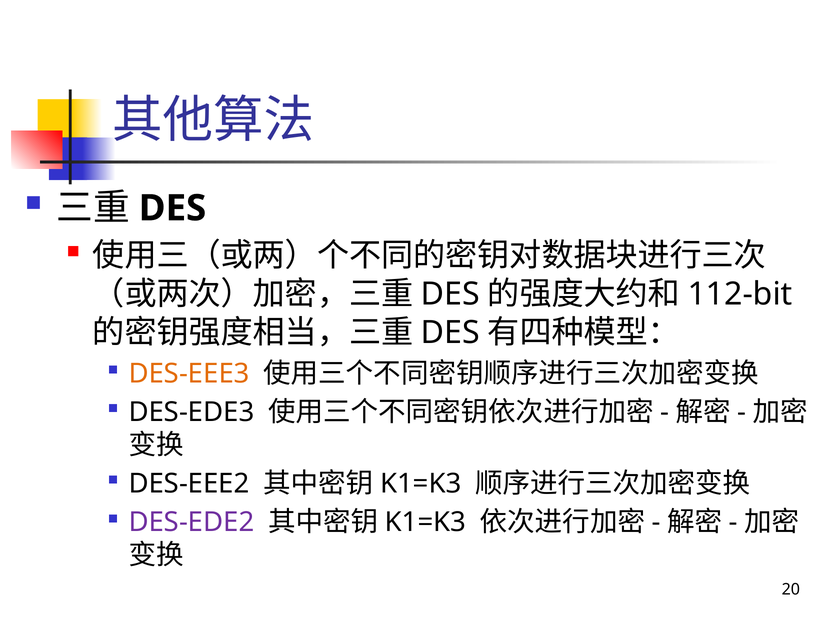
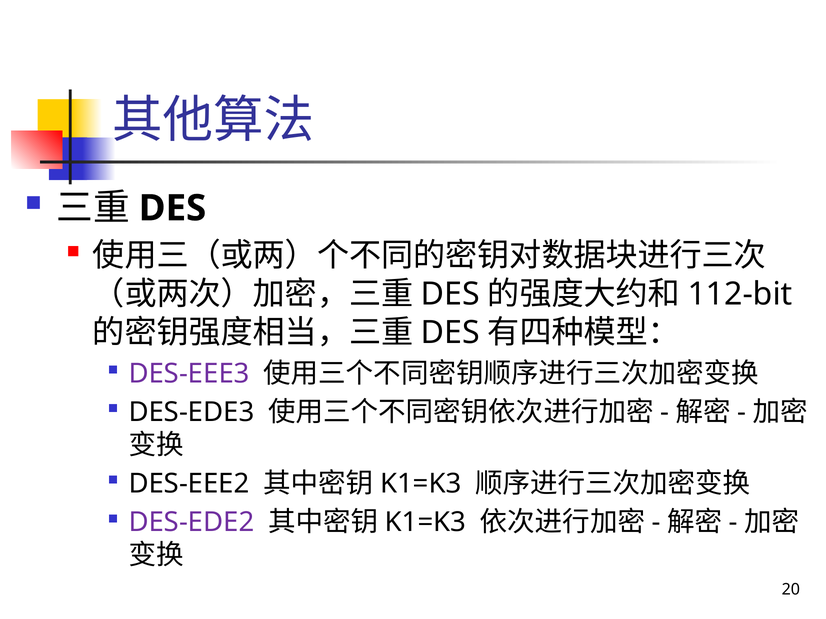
DES-EEE3 colour: orange -> purple
